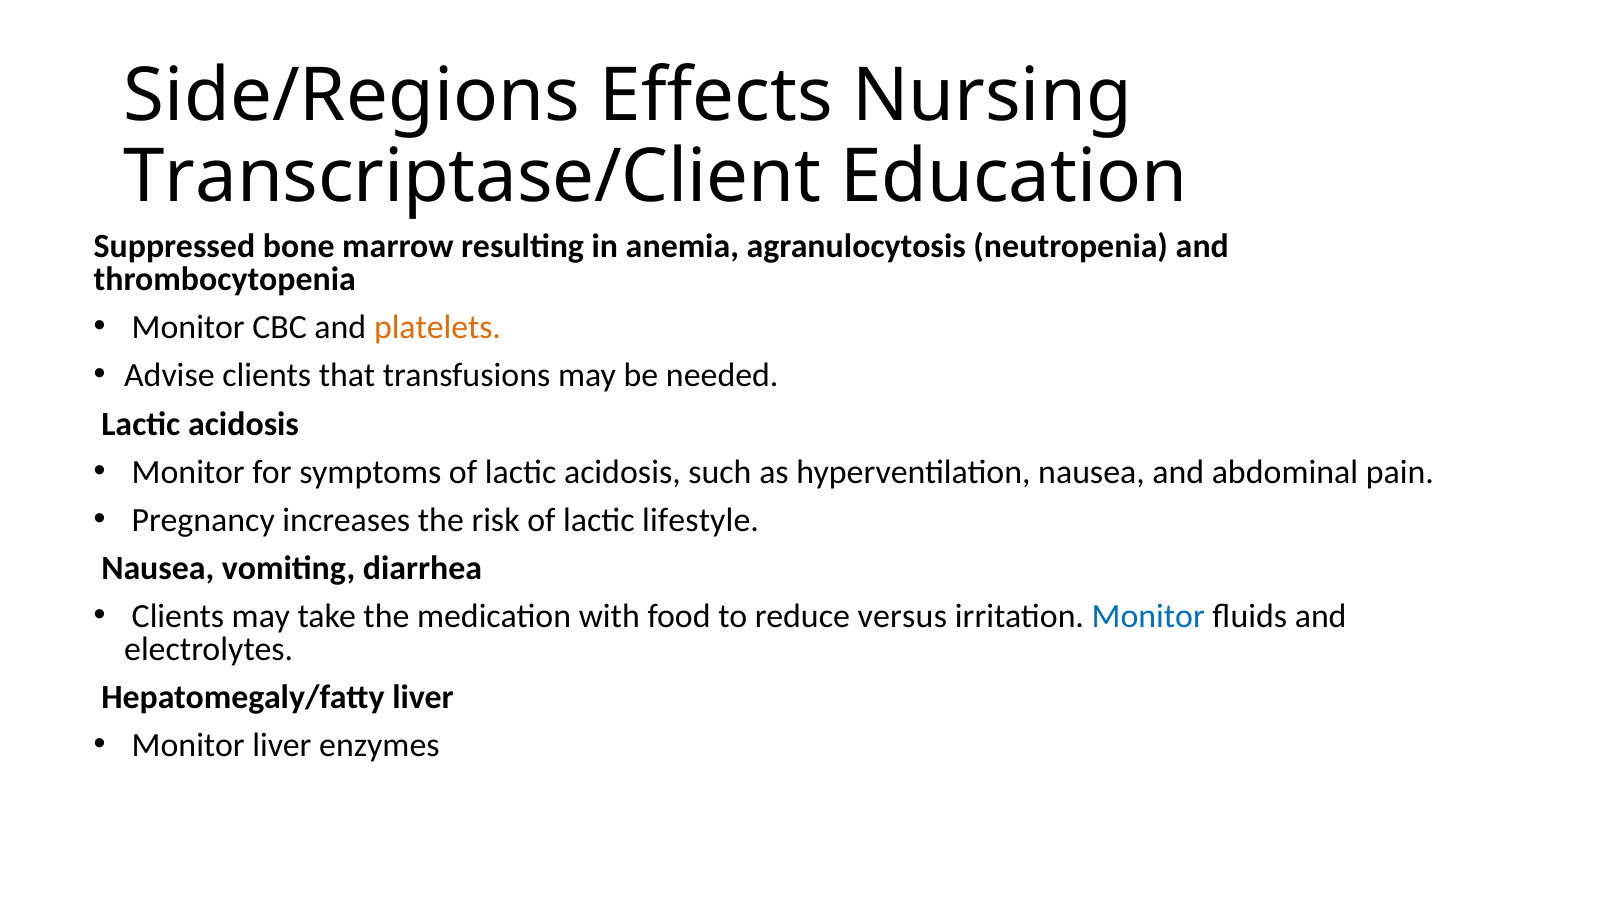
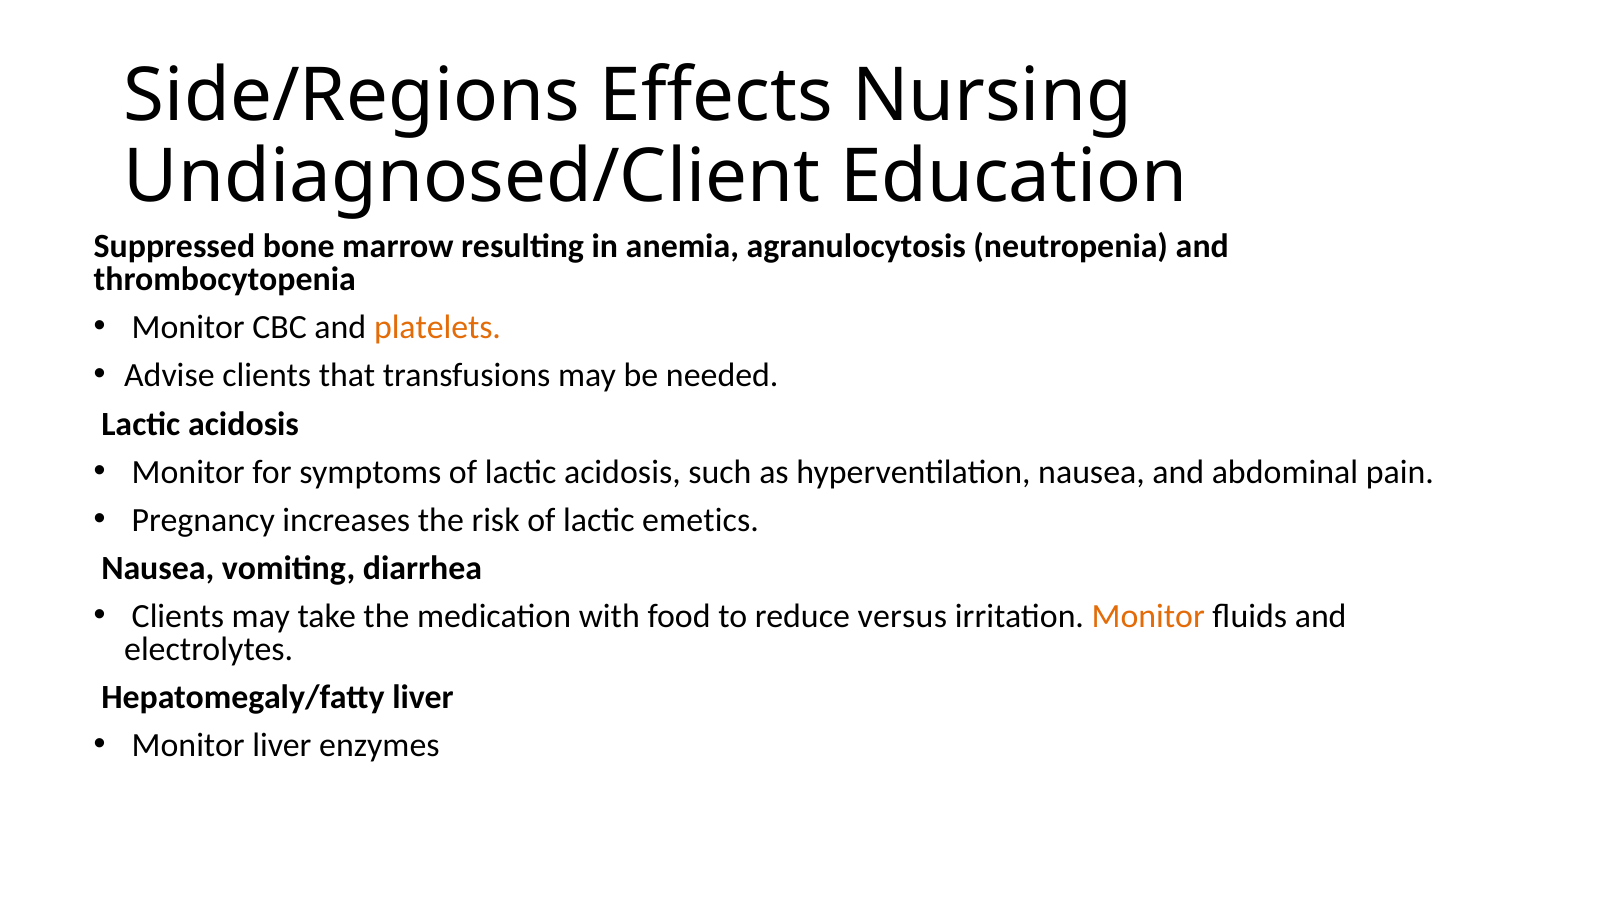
Transcriptase/Client: Transcriptase/Client -> Undiagnosed/Client
lifestyle: lifestyle -> emetics
Monitor at (1148, 616) colour: blue -> orange
